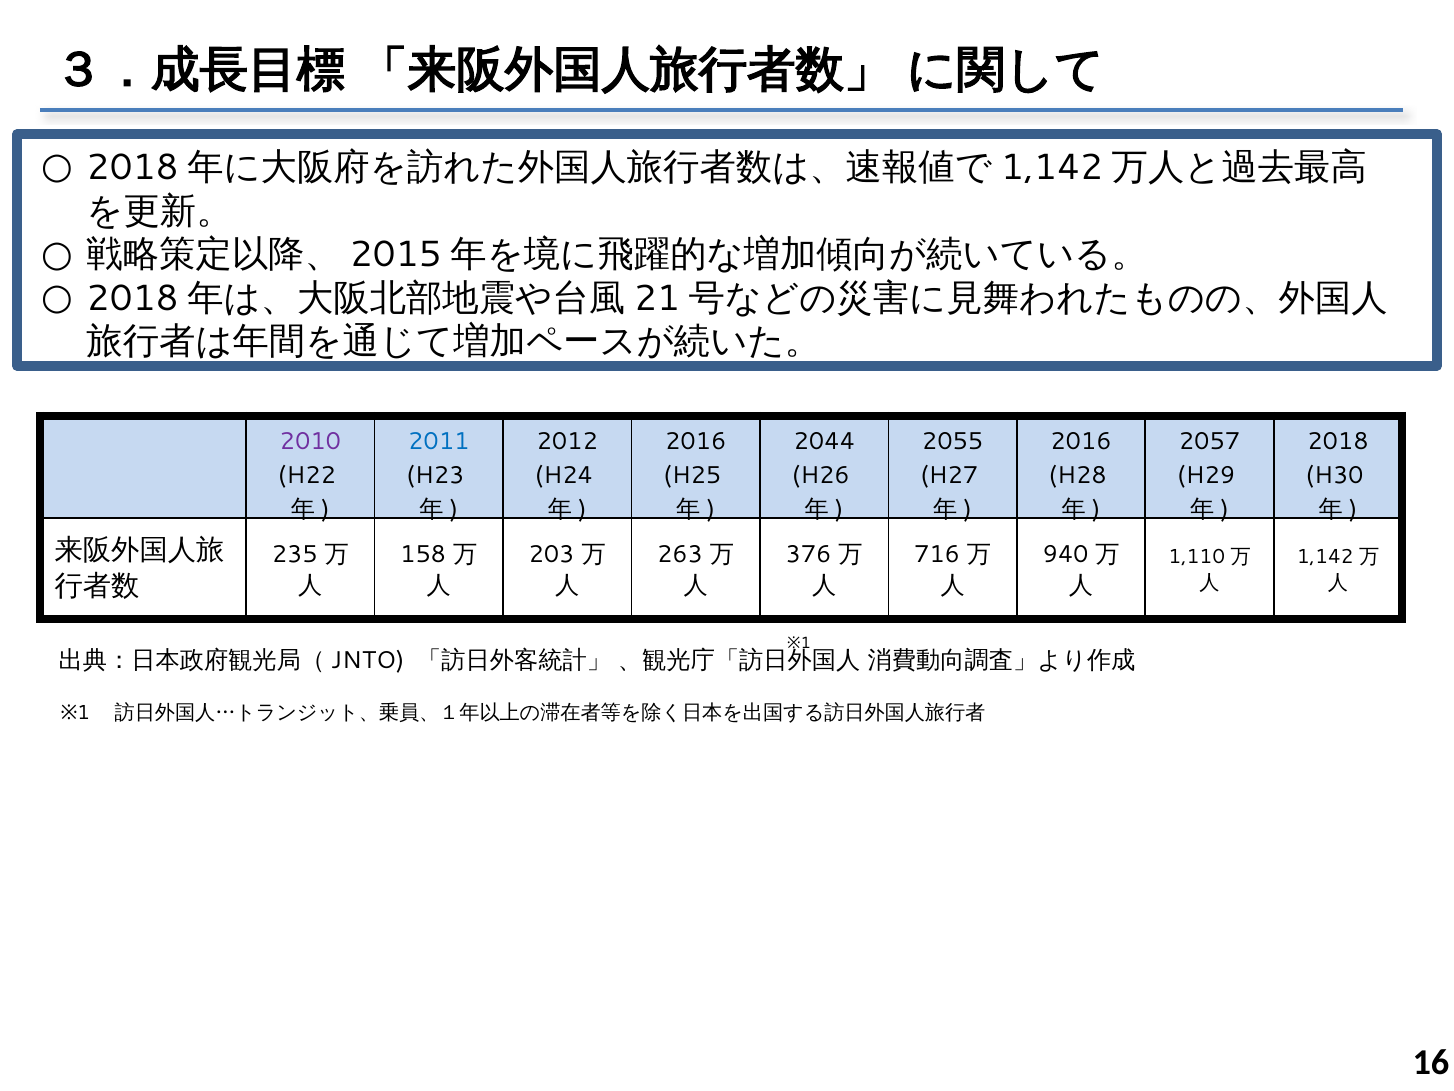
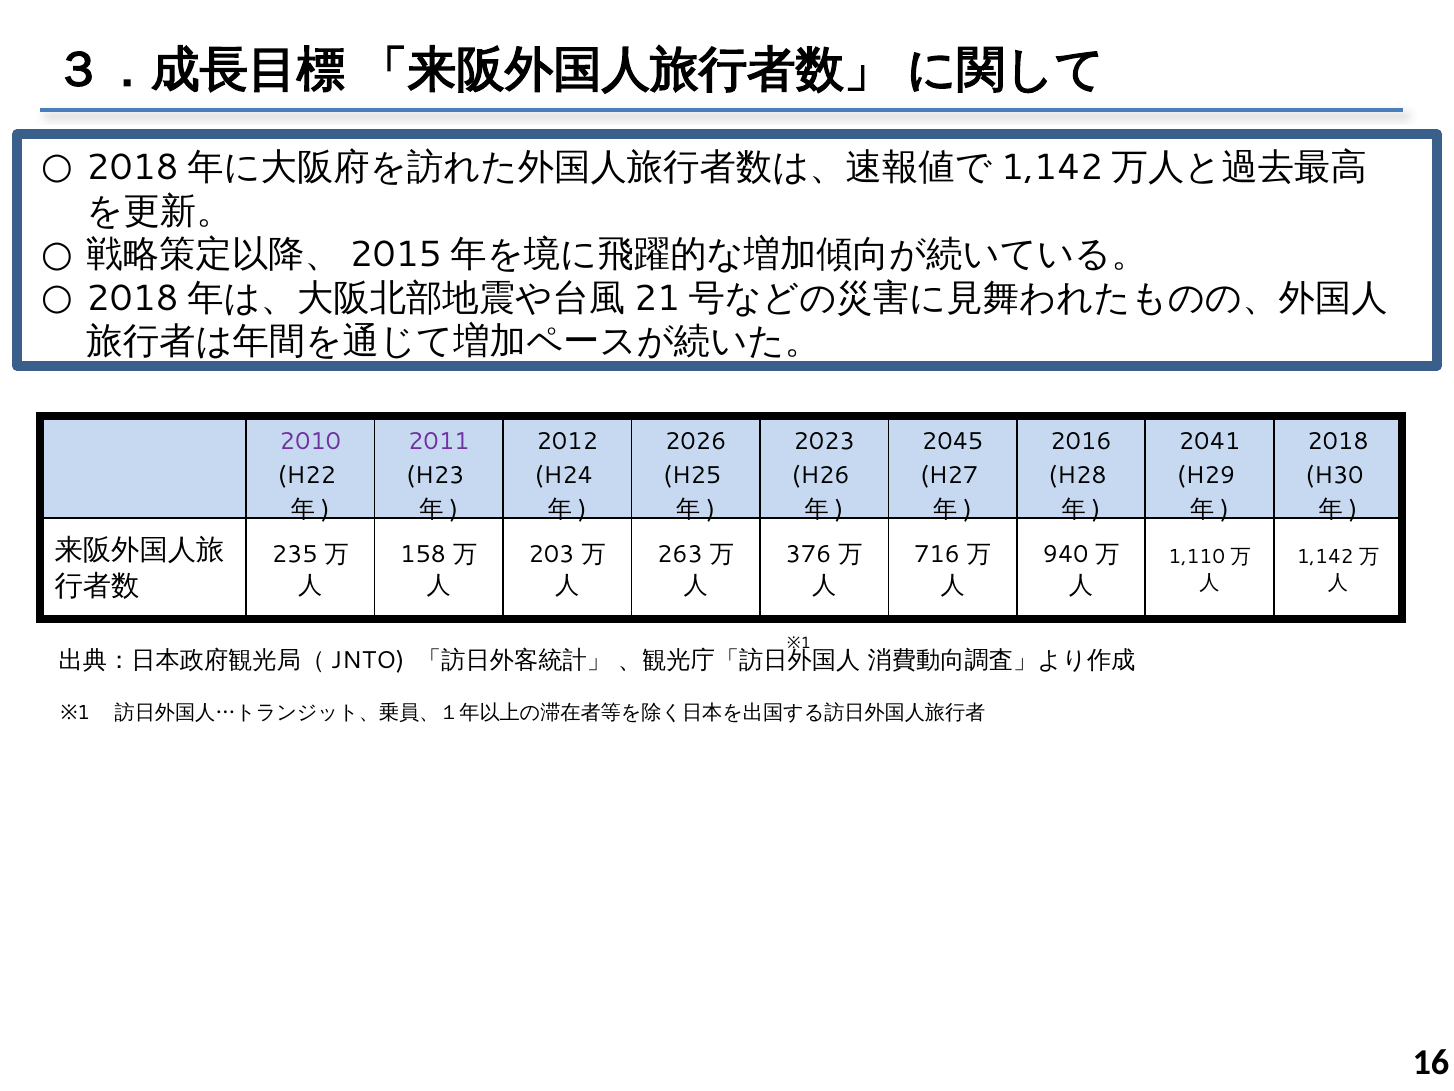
2011 colour: blue -> purple
2016 at (696, 441): 2016 -> 2026
2044: 2044 -> 2023
2055: 2055 -> 2045
2057: 2057 -> 2041
